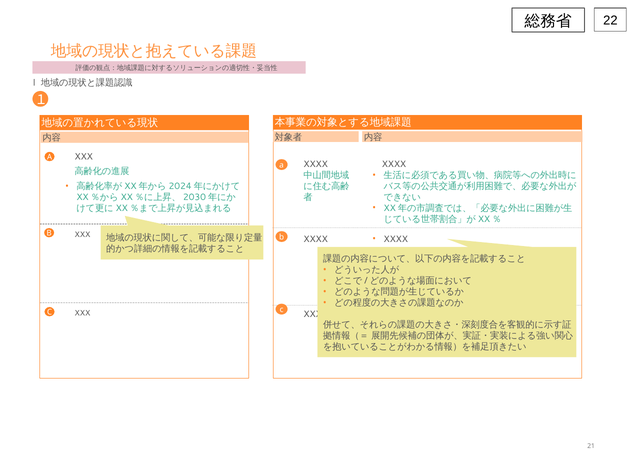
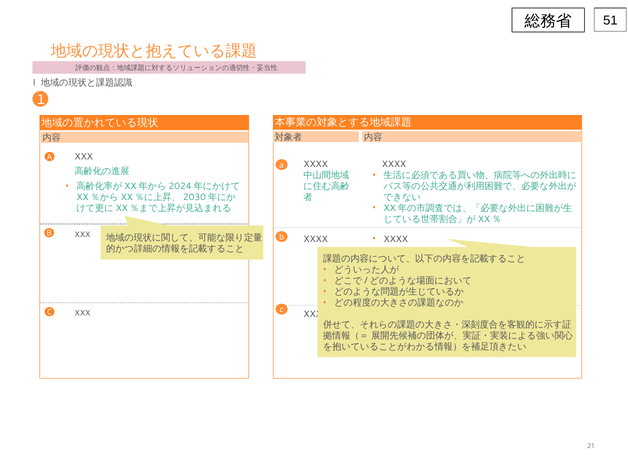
22: 22 -> 51
